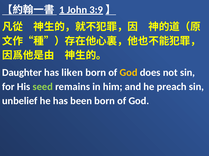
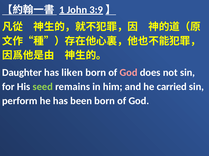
God at (129, 73) colour: yellow -> pink
preach: preach -> carried
unbelief: unbelief -> perform
